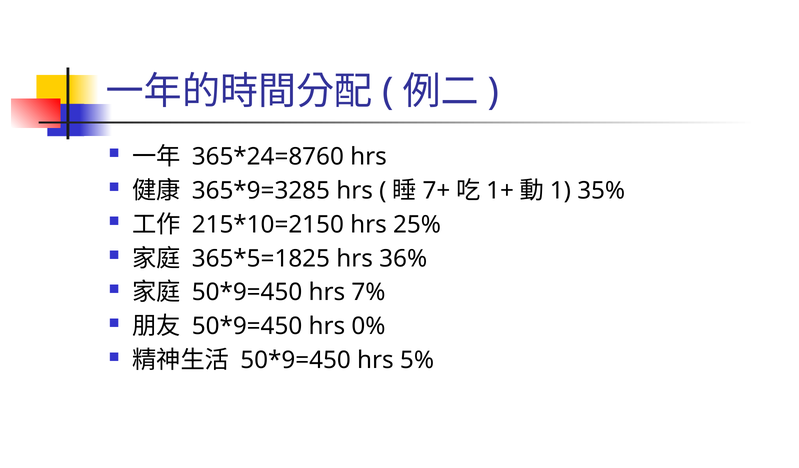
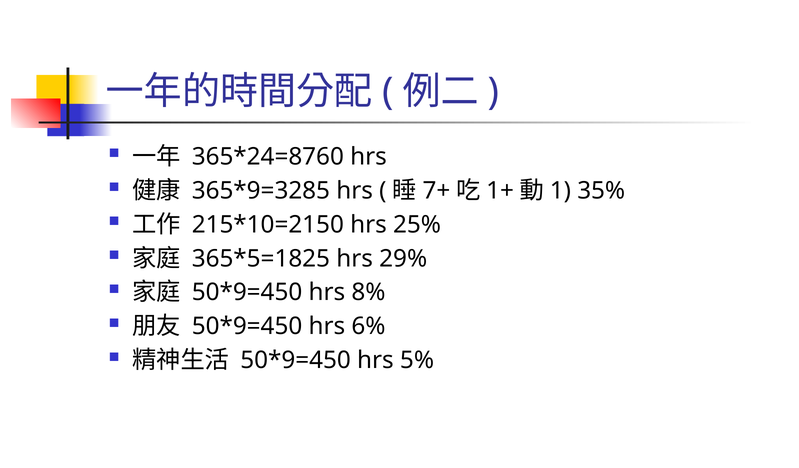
36%: 36% -> 29%
7%: 7% -> 8%
0%: 0% -> 6%
